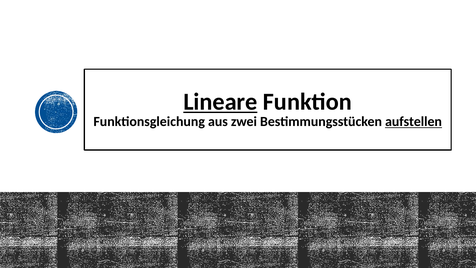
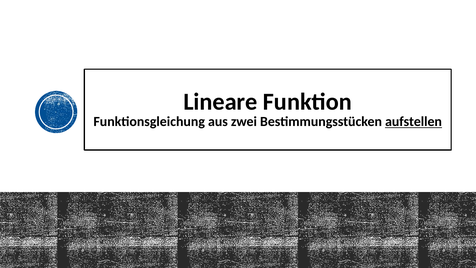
Lineare underline: present -> none
